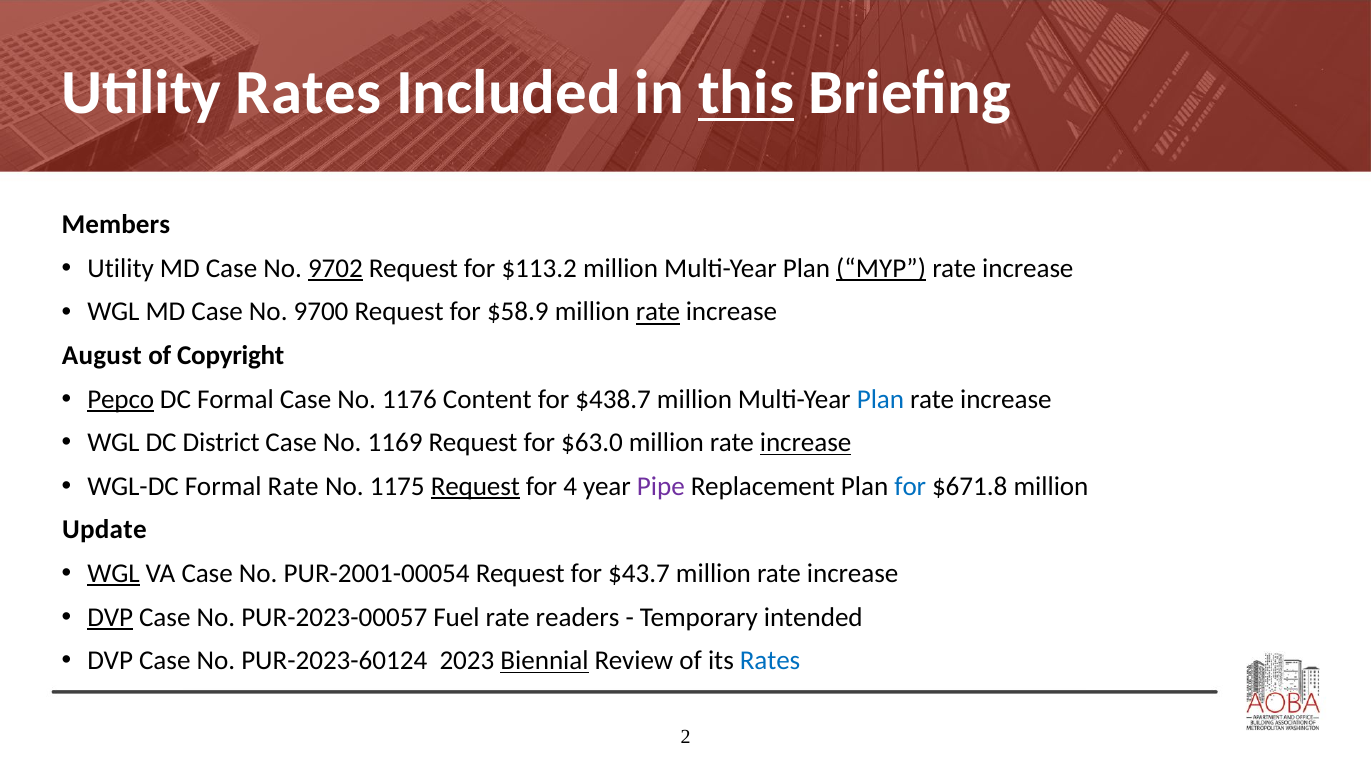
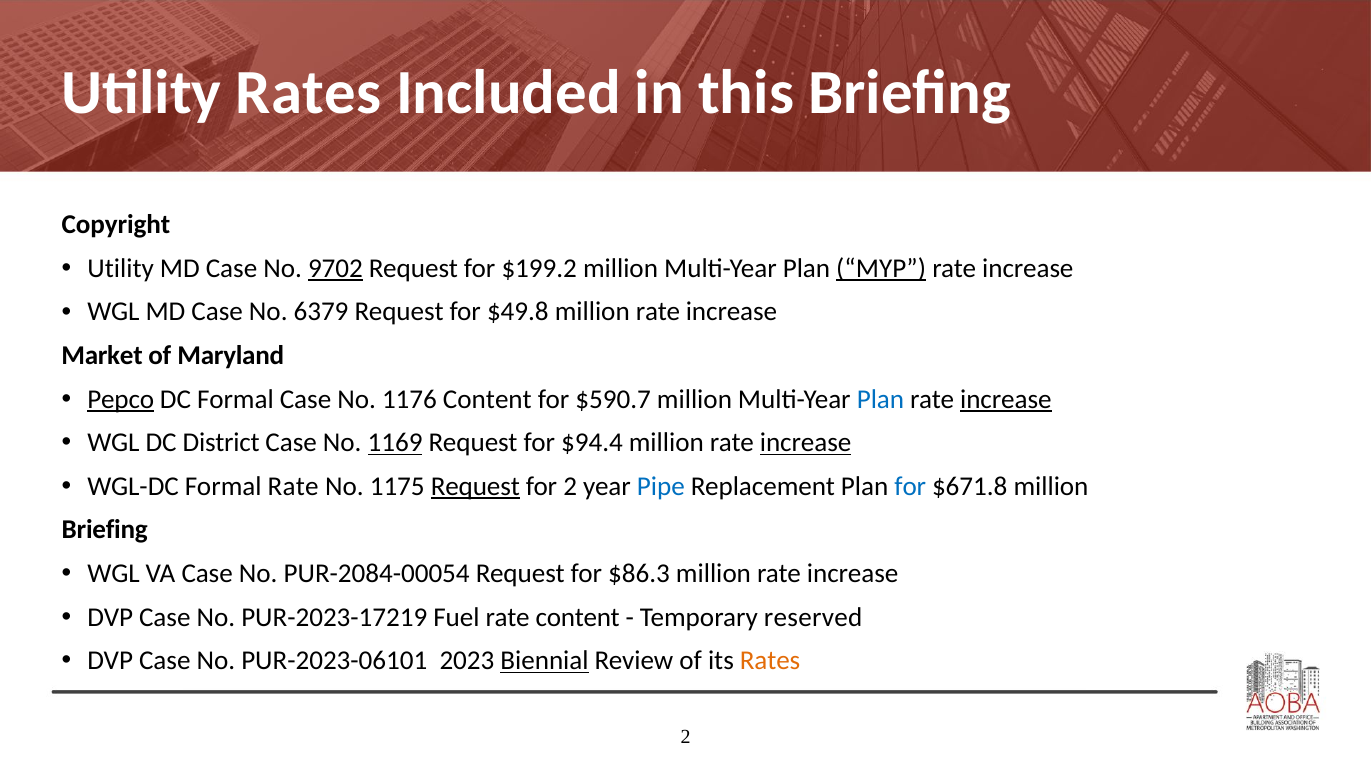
this underline: present -> none
Members: Members -> Copyright
$113.2: $113.2 -> $199.2
9700: 9700 -> 6379
$58.9: $58.9 -> $49.8
rate at (658, 312) underline: present -> none
August: August -> Market
Copyright: Copyright -> Maryland
$438.7: $438.7 -> $590.7
increase at (1006, 399) underline: none -> present
1169 underline: none -> present
$63.0: $63.0 -> $94.4
for 4: 4 -> 2
Pipe colour: purple -> blue
Update at (104, 530): Update -> Briefing
WGL at (114, 574) underline: present -> none
PUR-2001-00054: PUR-2001-00054 -> PUR-2084-00054
$43.7: $43.7 -> $86.3
DVP at (110, 617) underline: present -> none
PUR-2023-00057: PUR-2023-00057 -> PUR-2023-17219
rate readers: readers -> content
intended: intended -> reserved
PUR-2023-60124: PUR-2023-60124 -> PUR-2023-06101
Rates at (770, 661) colour: blue -> orange
